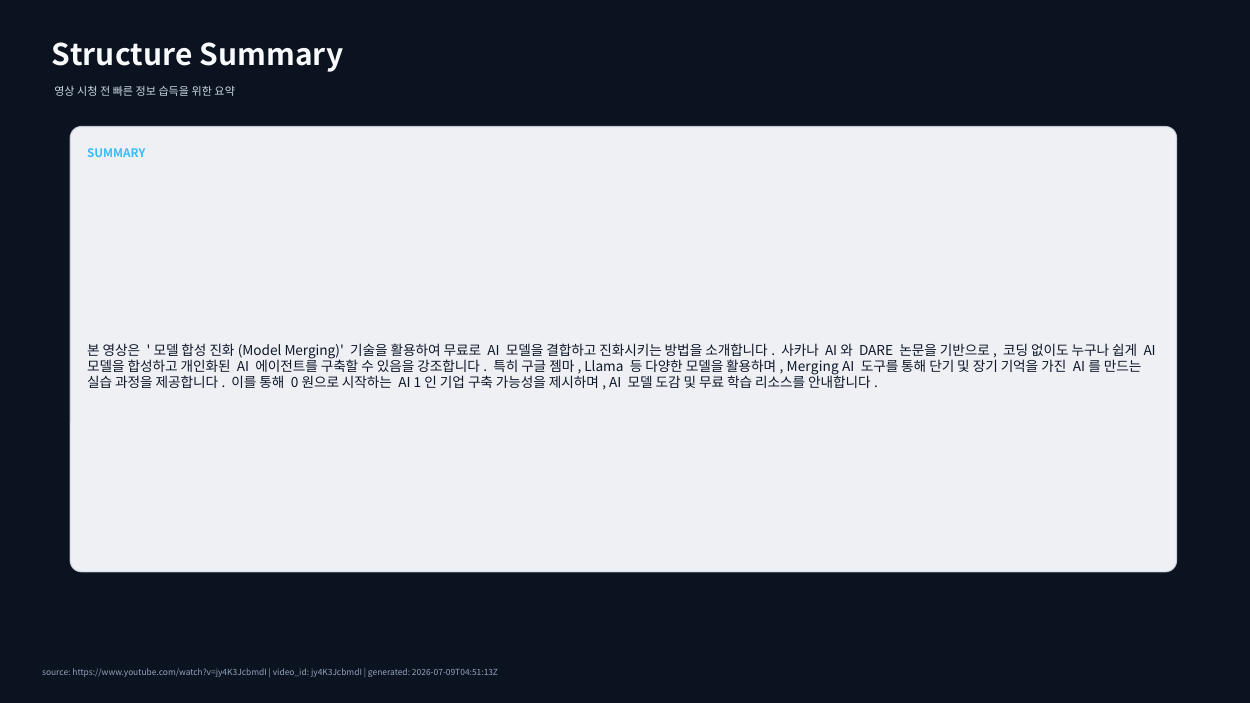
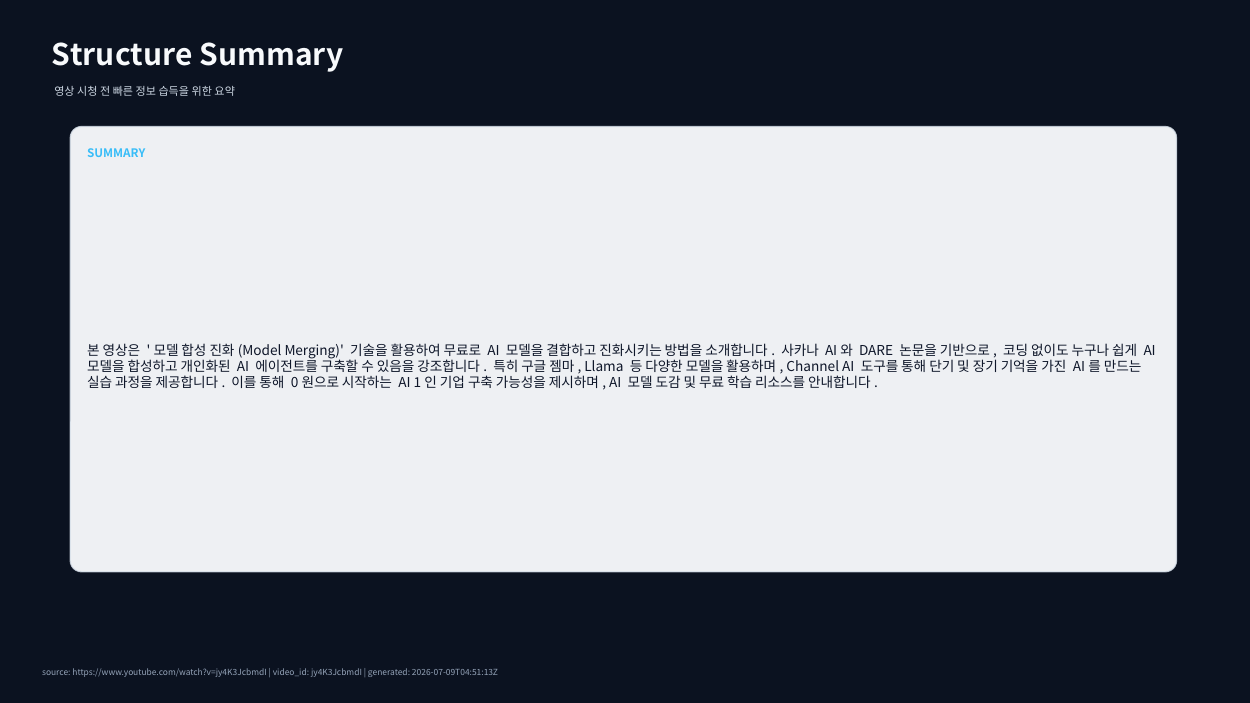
Merging at (813, 367): Merging -> Channel
